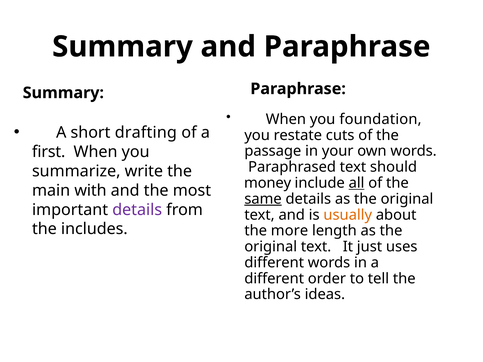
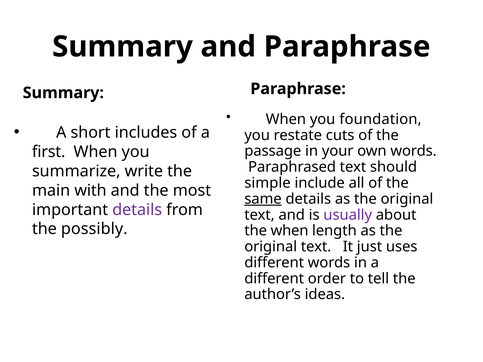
drafting: drafting -> includes
money: money -> simple
all underline: present -> none
usually colour: orange -> purple
includes: includes -> possibly
the more: more -> when
